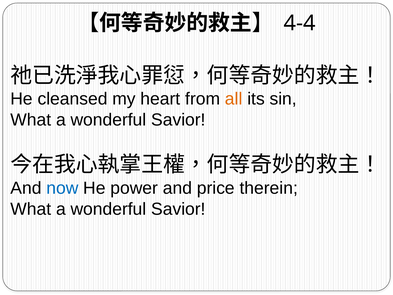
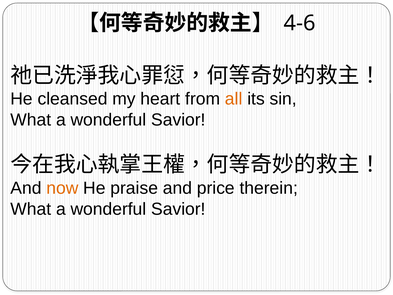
4-4: 4-4 -> 4-6
now colour: blue -> orange
power: power -> praise
